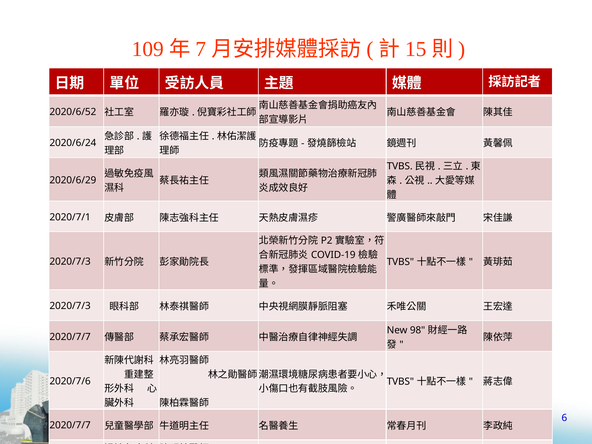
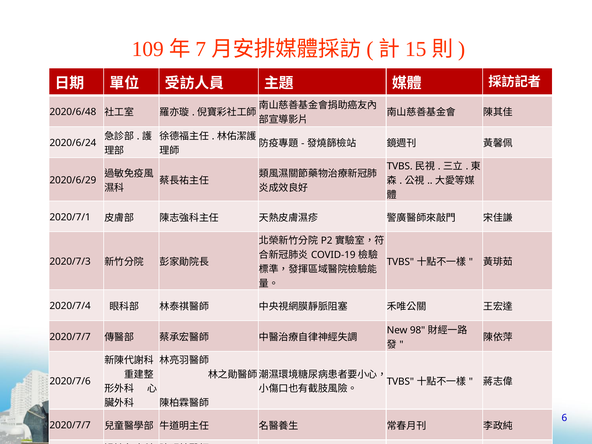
2020/6/52: 2020/6/52 -> 2020/6/48
2020/7/3 at (70, 306): 2020/7/3 -> 2020/7/4
